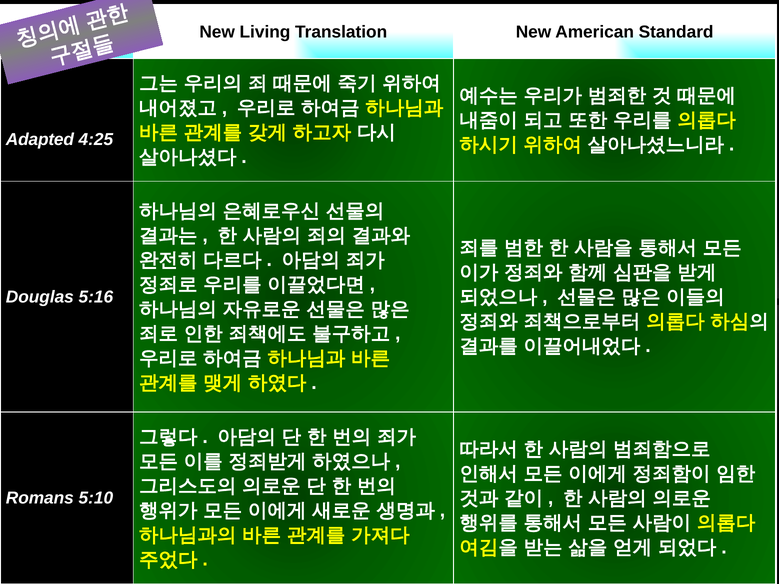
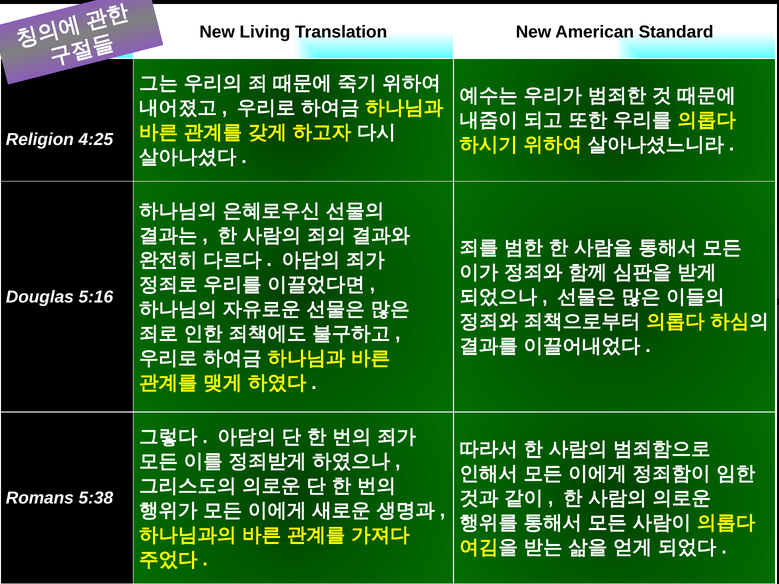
Adapted: Adapted -> Religion
5:10: 5:10 -> 5:38
